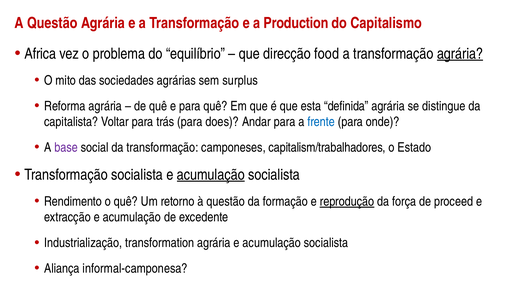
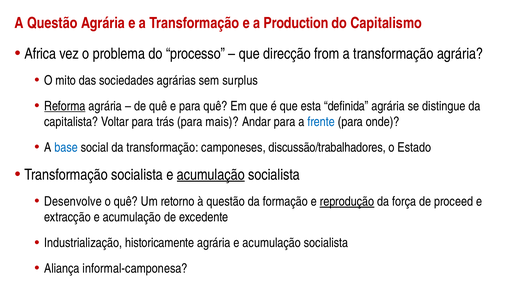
equilíbrio: equilíbrio -> processo
food: food -> from
agrária at (460, 54) underline: present -> none
Reforma underline: none -> present
does: does -> mais
base colour: purple -> blue
capitalism/trabalhadores: capitalism/trabalhadores -> discussão/trabalhadores
Rendimento: Rendimento -> Desenvolve
transformation: transformation -> historicamente
